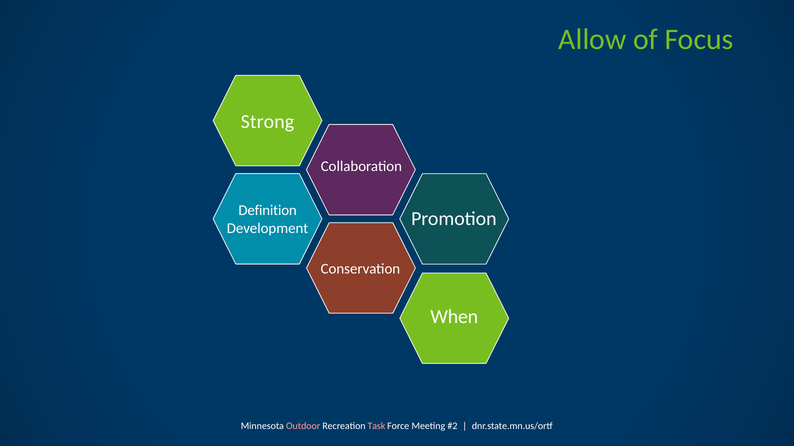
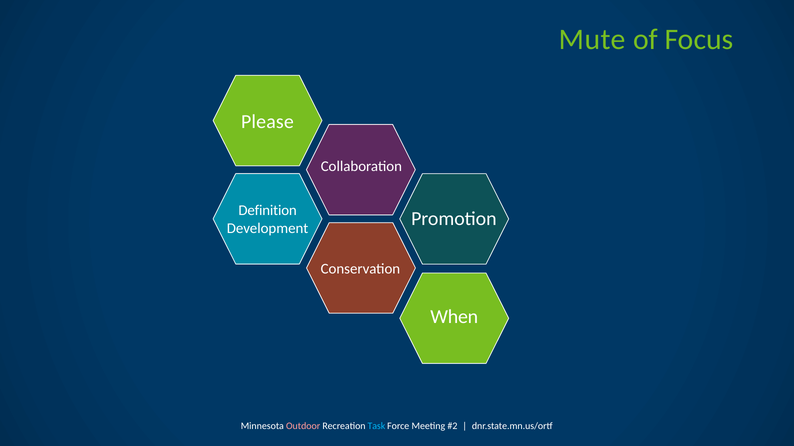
Allow: Allow -> Mute
Strong: Strong -> Please
Task colour: pink -> light blue
